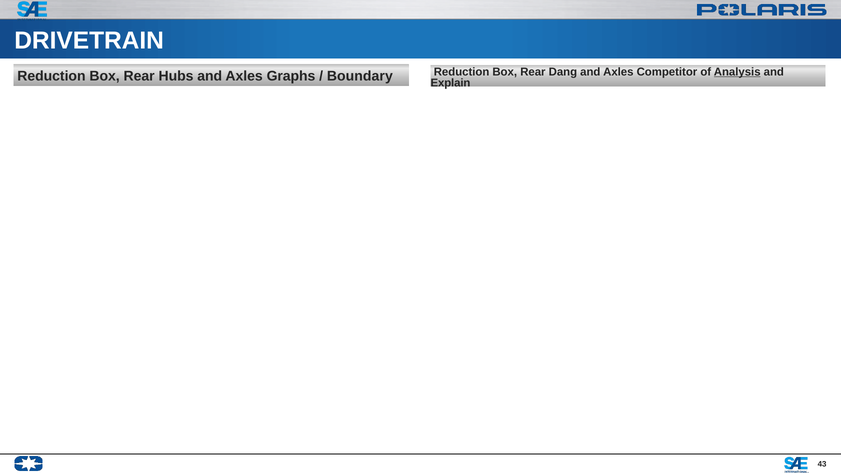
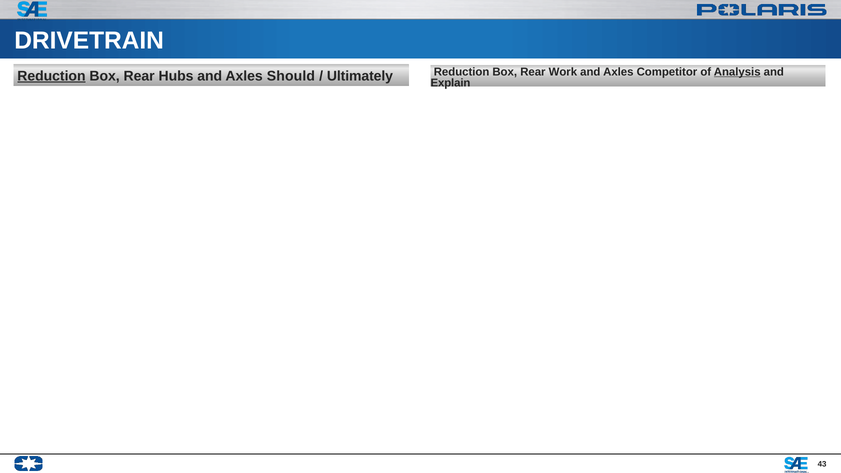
Dang: Dang -> Work
Reduction at (51, 76) underline: none -> present
Graphs: Graphs -> Should
Boundary: Boundary -> Ultimately
